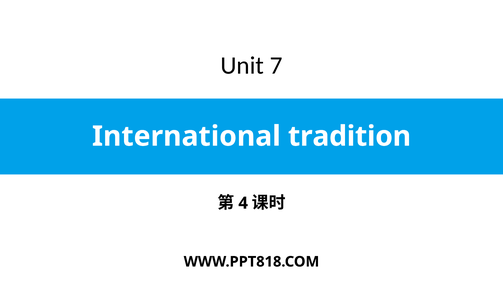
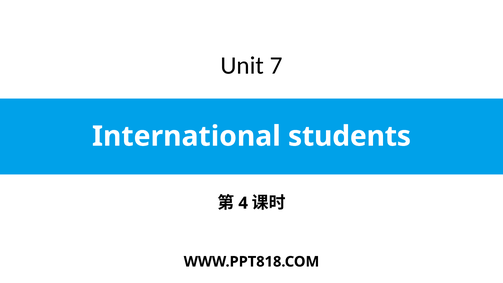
tradition: tradition -> students
